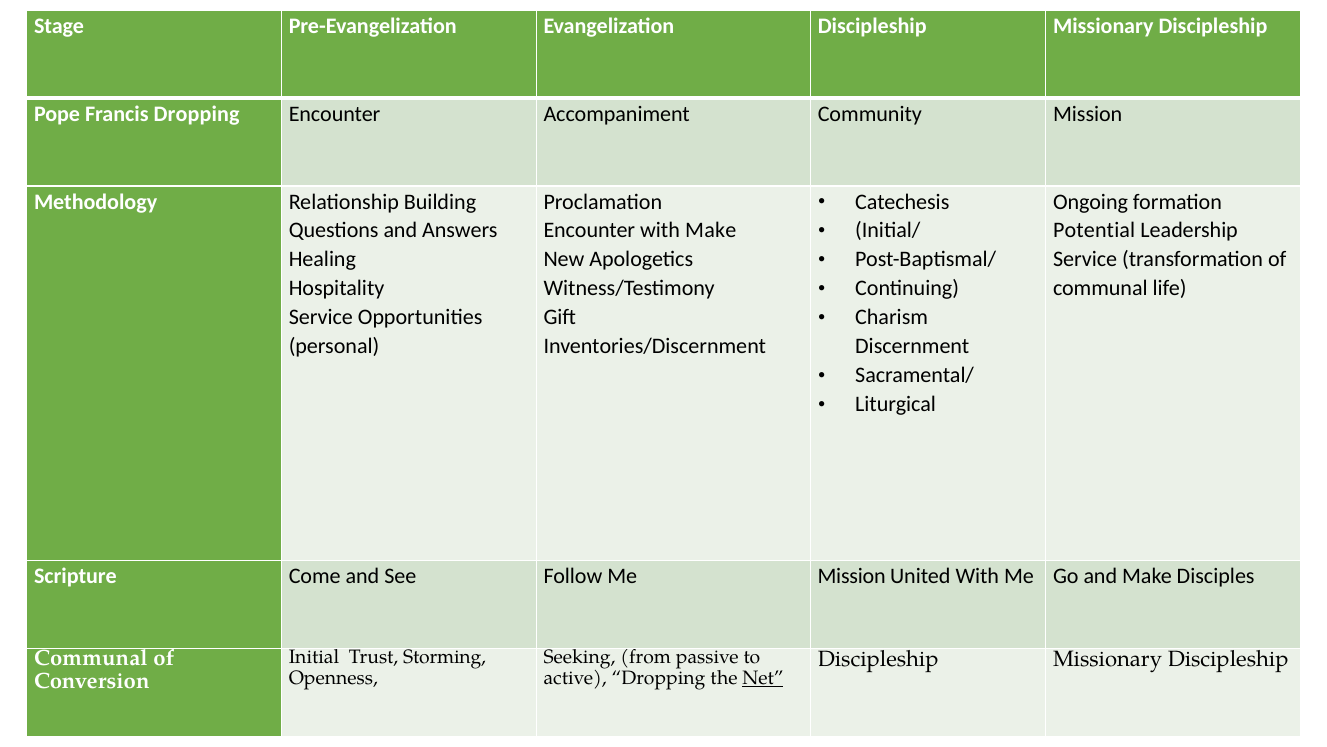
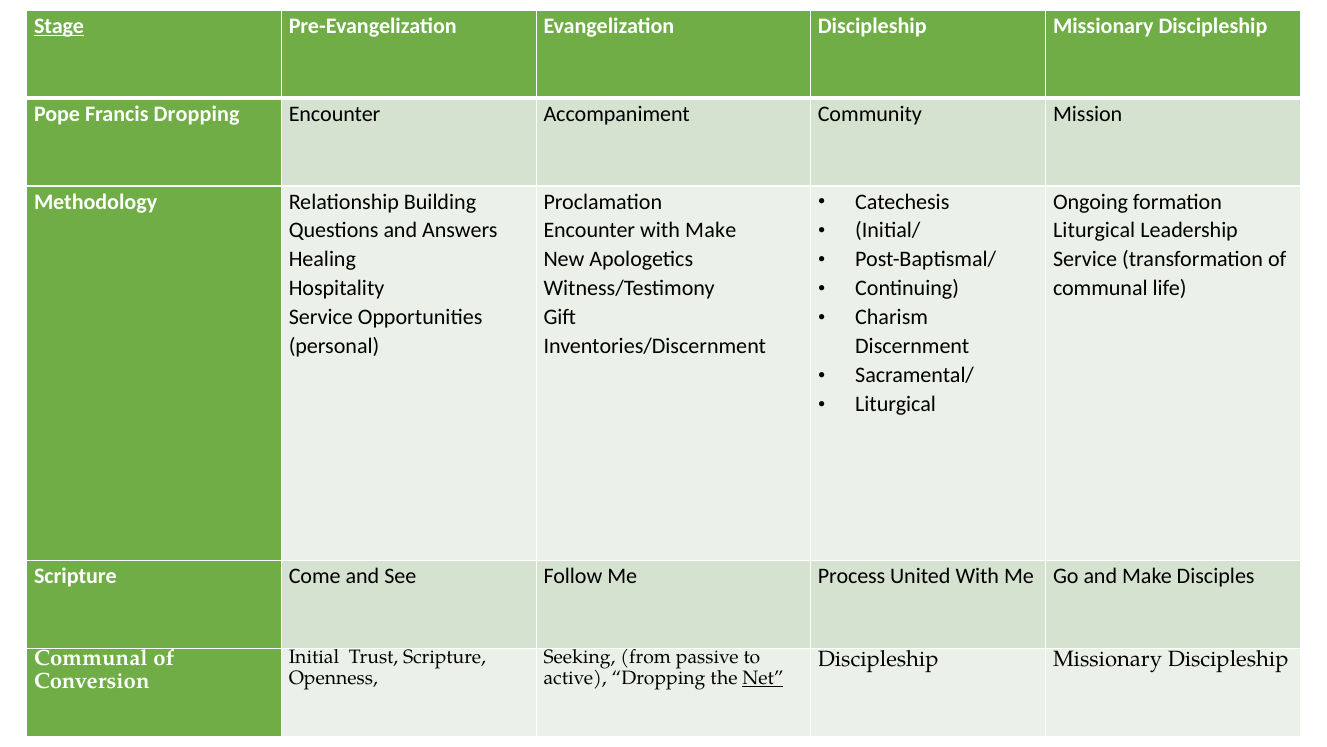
Stage underline: none -> present
Potential at (1094, 231): Potential -> Liturgical
Me Mission: Mission -> Process
Trust Storming: Storming -> Scripture
